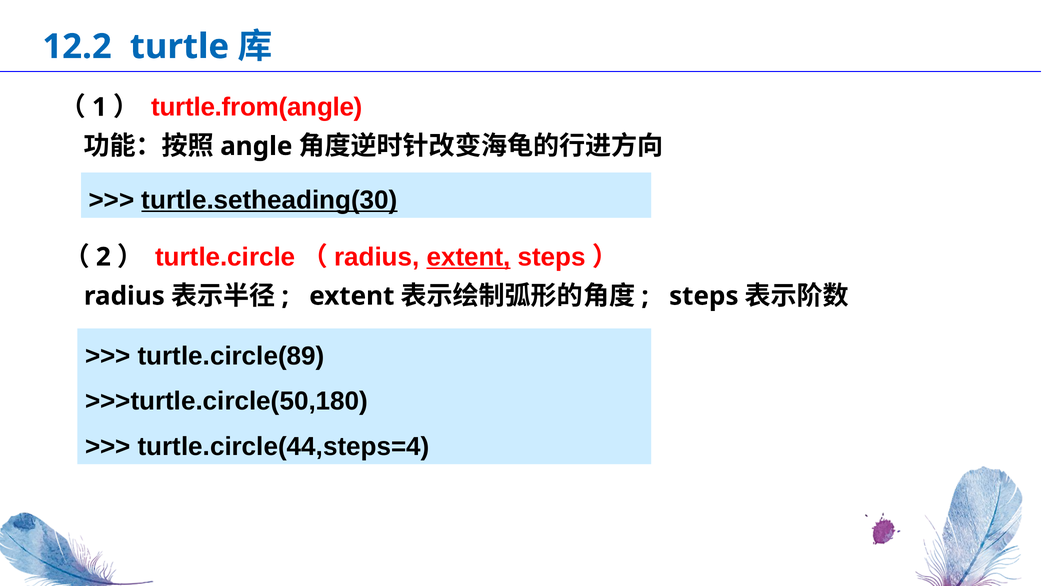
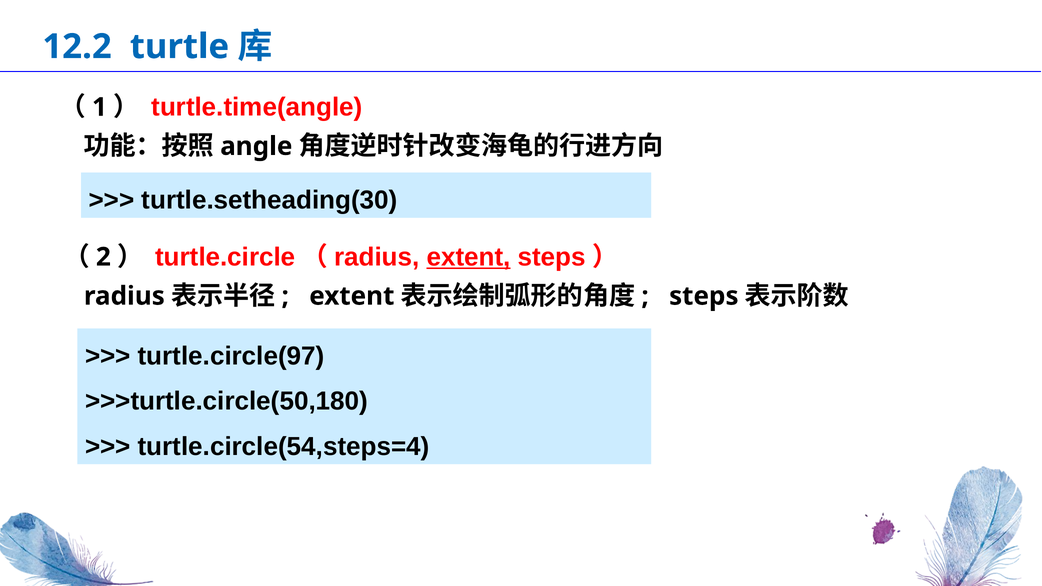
turtle.from(angle: turtle.from(angle -> turtle.time(angle
turtle.setheading(30 underline: present -> none
turtle.circle(89: turtle.circle(89 -> turtle.circle(97
turtle.circle(44,steps=4: turtle.circle(44,steps=4 -> turtle.circle(54,steps=4
